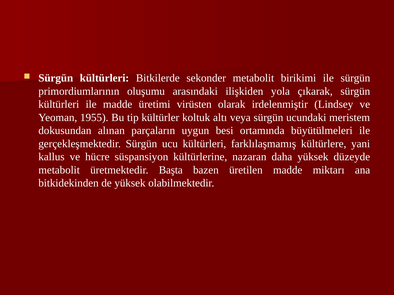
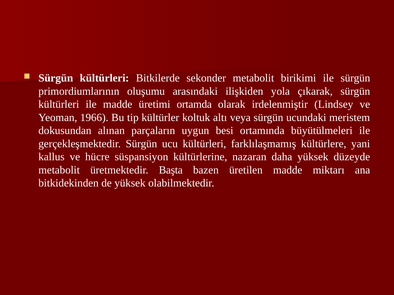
virüsten: virüsten -> ortamda
1955: 1955 -> 1966
